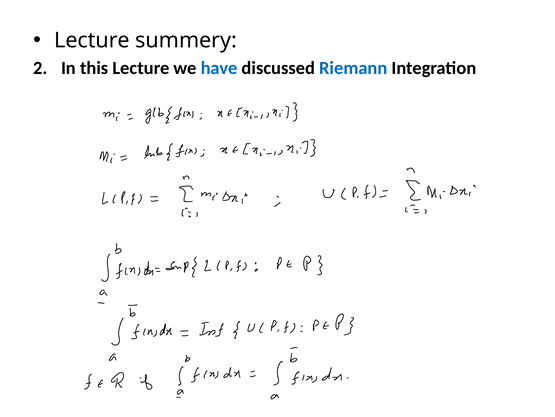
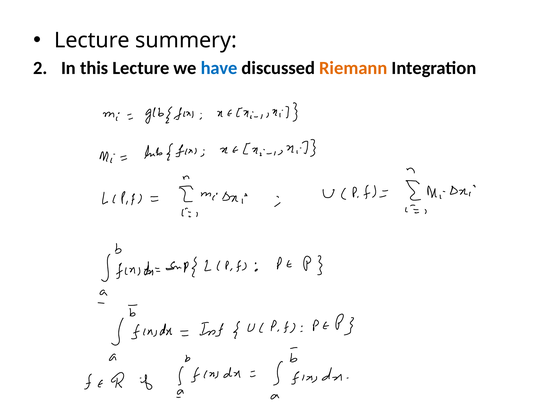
Riemann colour: blue -> orange
